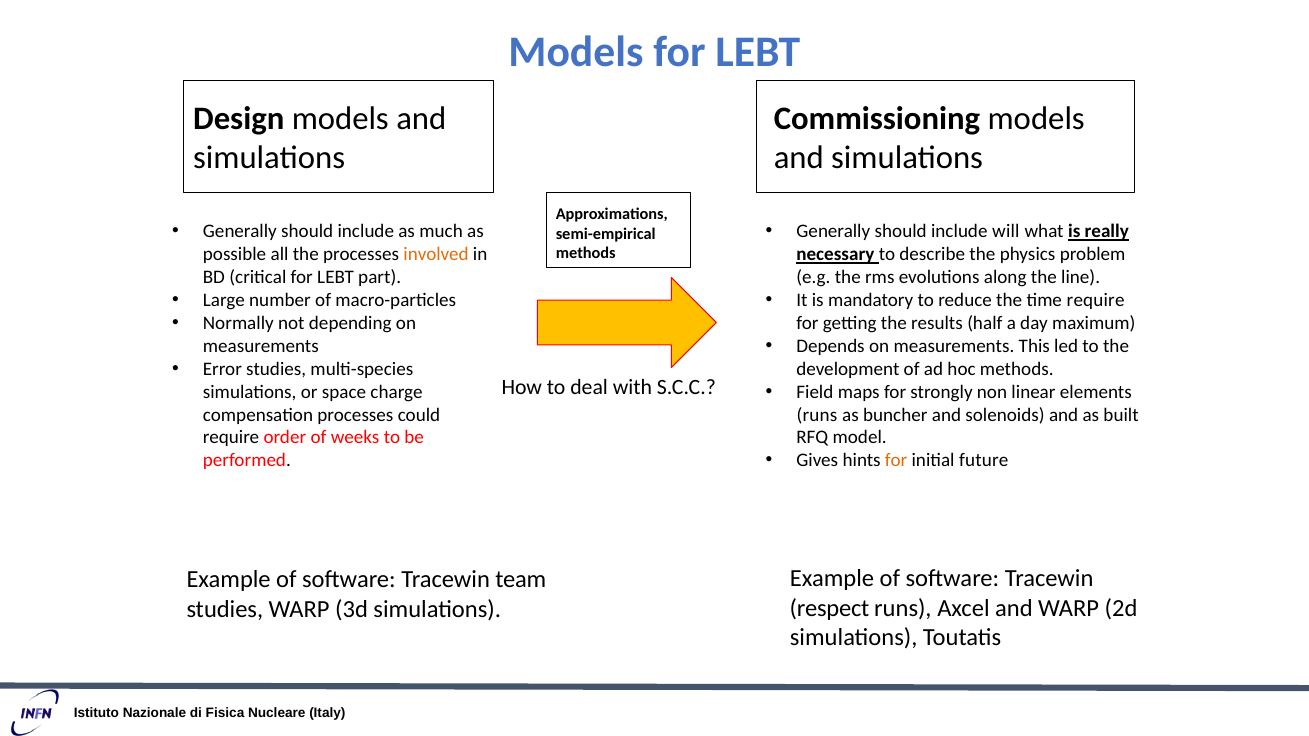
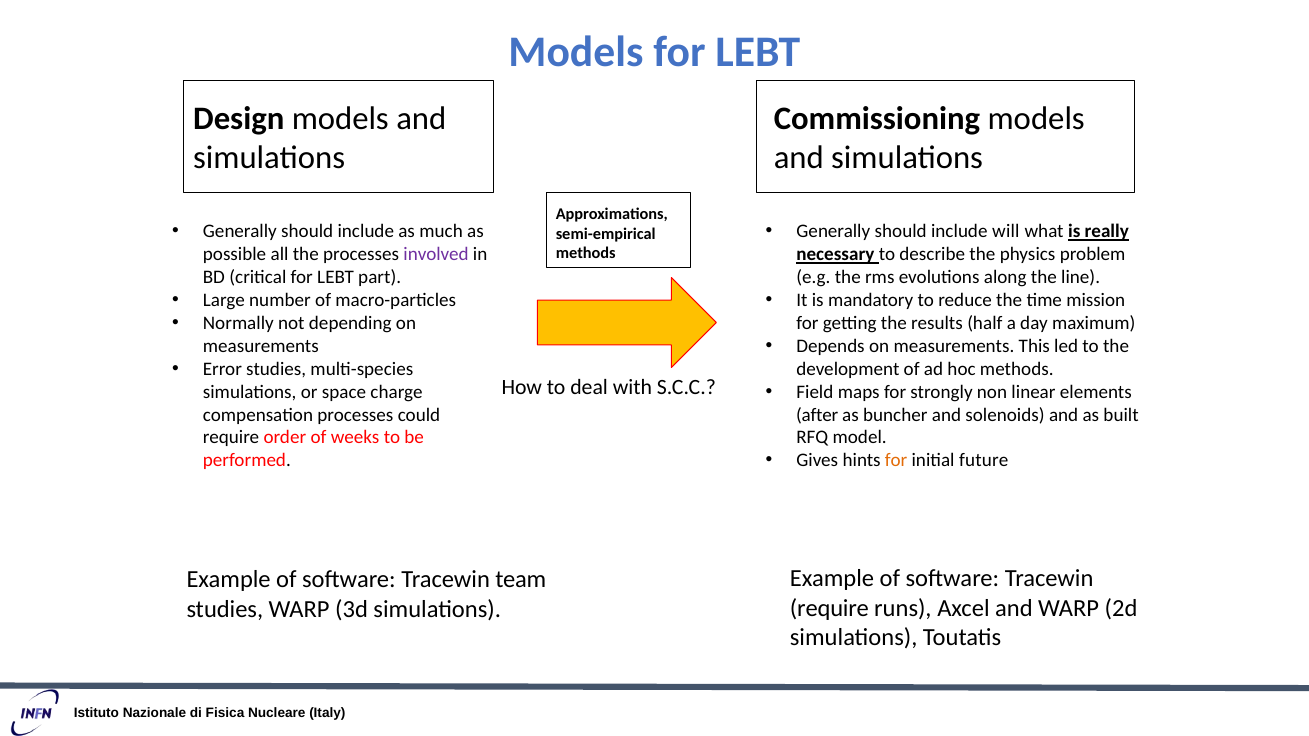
involved colour: orange -> purple
time require: require -> mission
runs at (817, 415): runs -> after
respect at (829, 608): respect -> require
